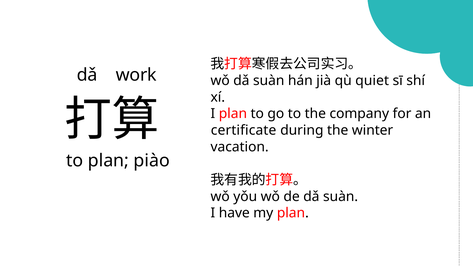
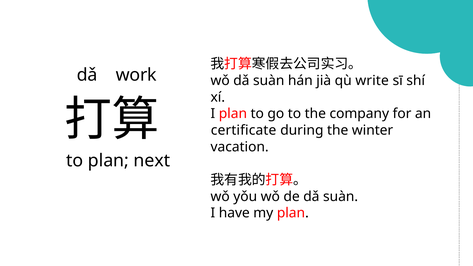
quiet: quiet -> write
piào: piào -> next
